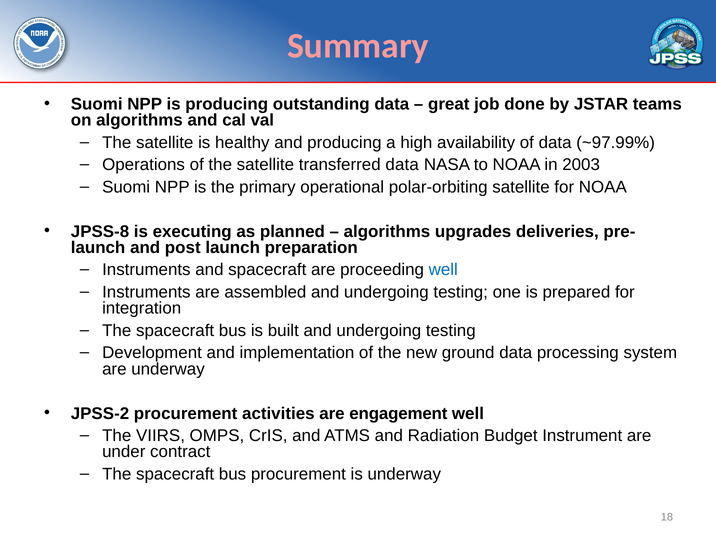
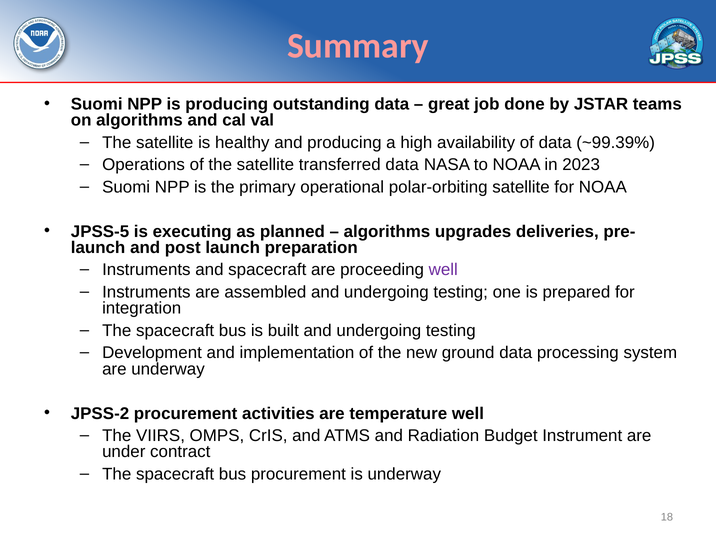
~97.99%: ~97.99% -> ~99.39%
2003: 2003 -> 2023
JPSS-8: JPSS-8 -> JPSS-5
well at (443, 270) colour: blue -> purple
engagement: engagement -> temperature
